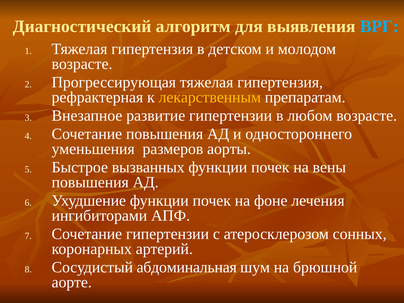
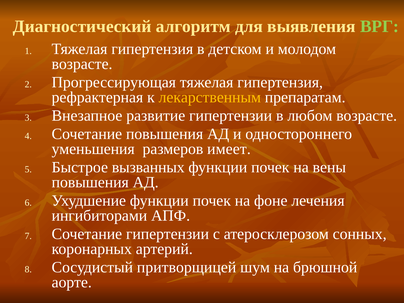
ВРГ colour: light blue -> light green
аорты: аорты -> имеет
абдоминальная: абдоминальная -> притворщицей
